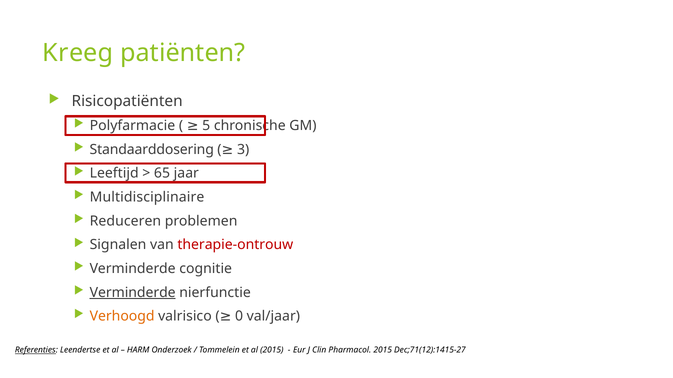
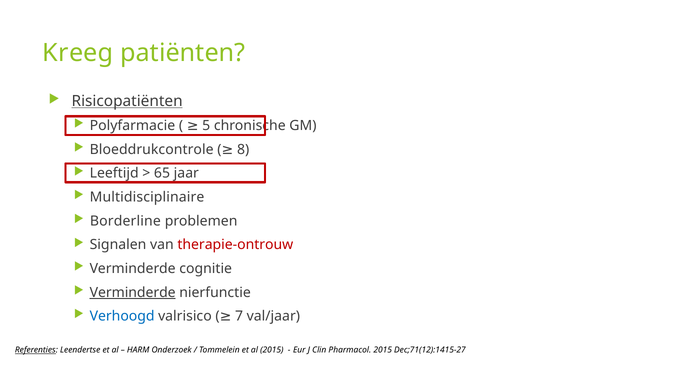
Risicopatiënten underline: none -> present
Standaarddosering: Standaarddosering -> Bloeddrukcontrole
3: 3 -> 8
Reduceren: Reduceren -> Borderline
Verhoogd colour: orange -> blue
0: 0 -> 7
